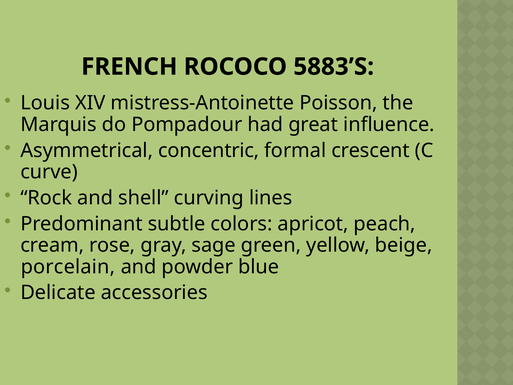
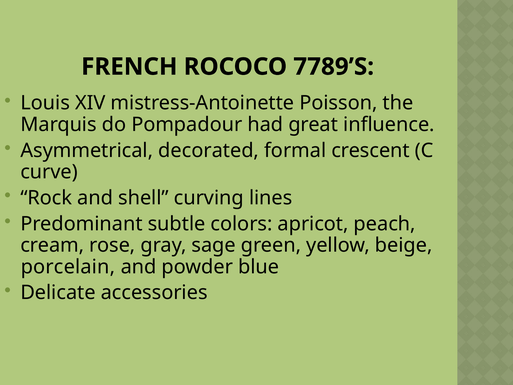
5883’S: 5883’S -> 7789’S
concentric: concentric -> decorated
